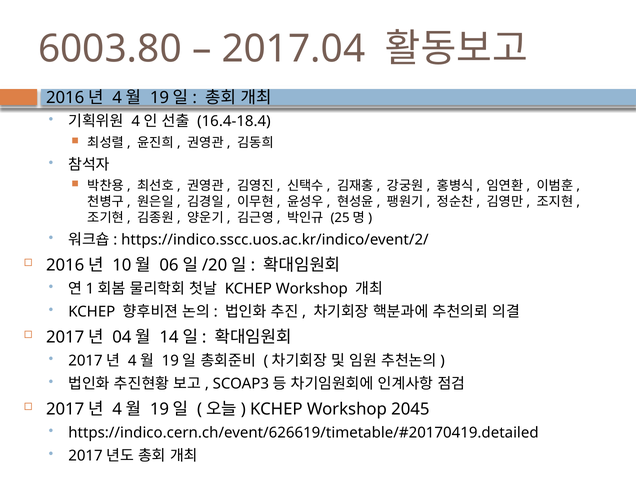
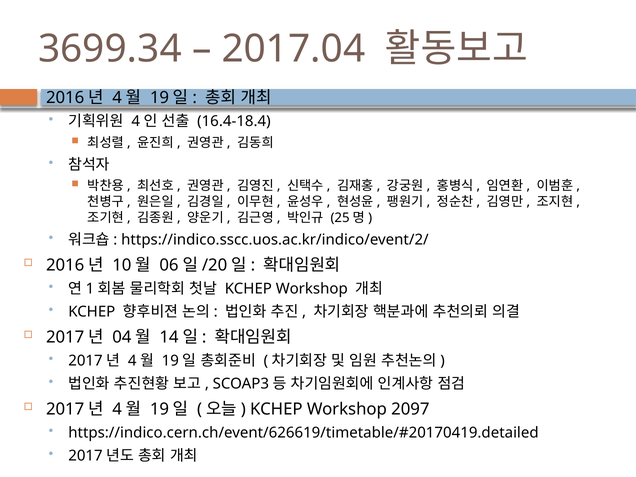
6003.80: 6003.80 -> 3699.34
2045: 2045 -> 2097
